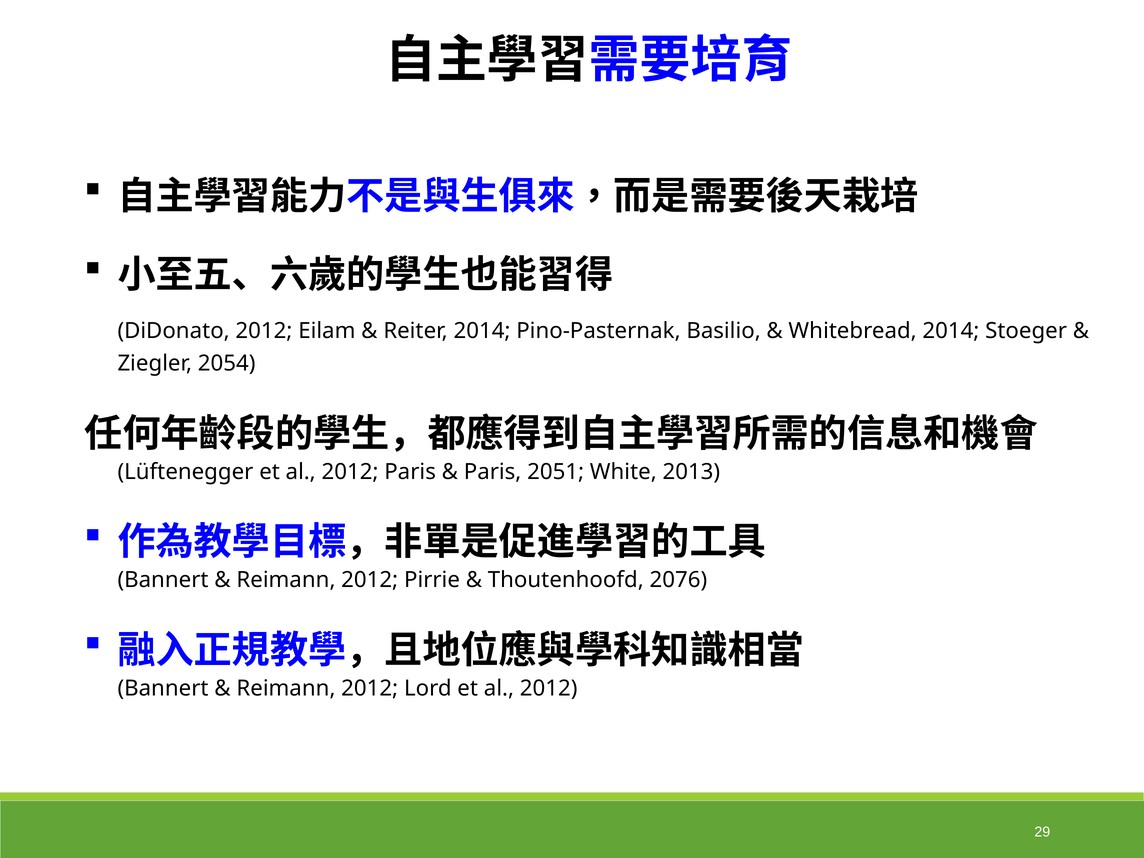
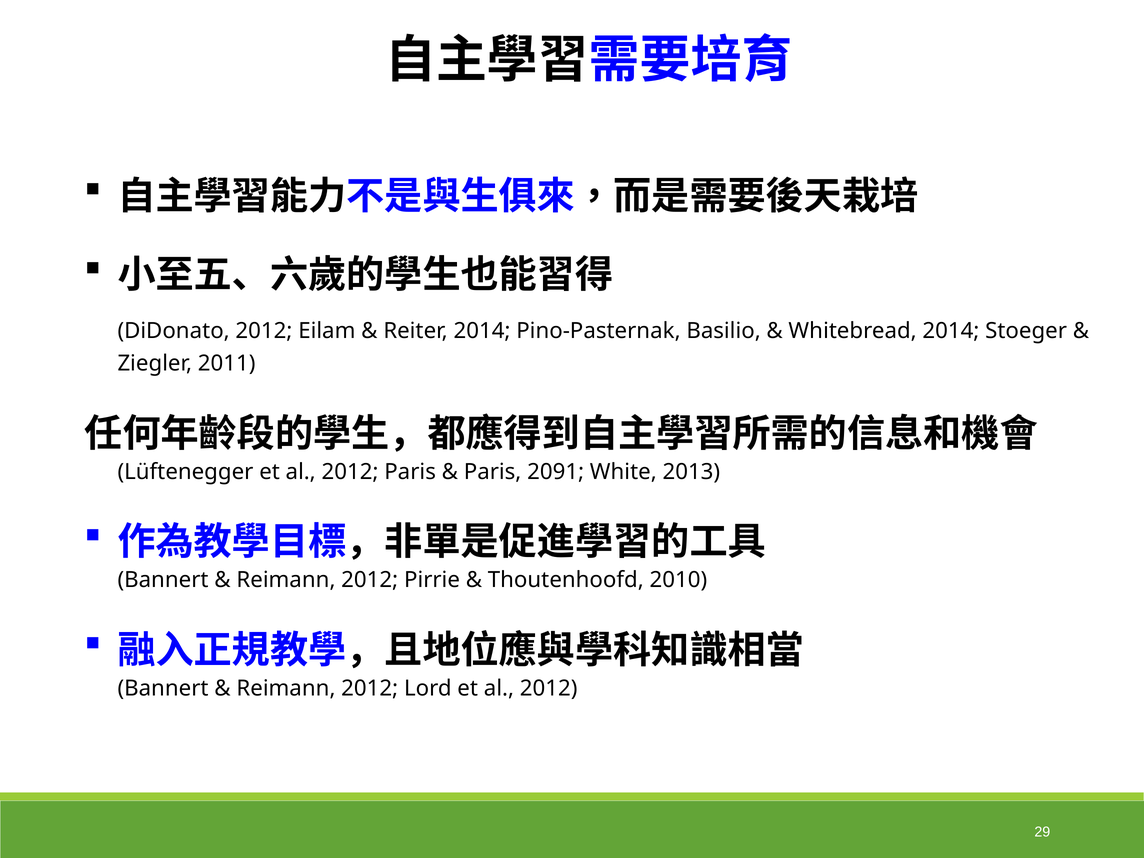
2054: 2054 -> 2011
2051: 2051 -> 2091
2076: 2076 -> 2010
